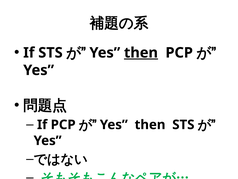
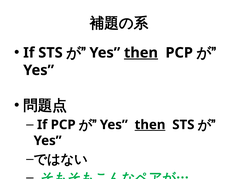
then at (150, 124) underline: none -> present
